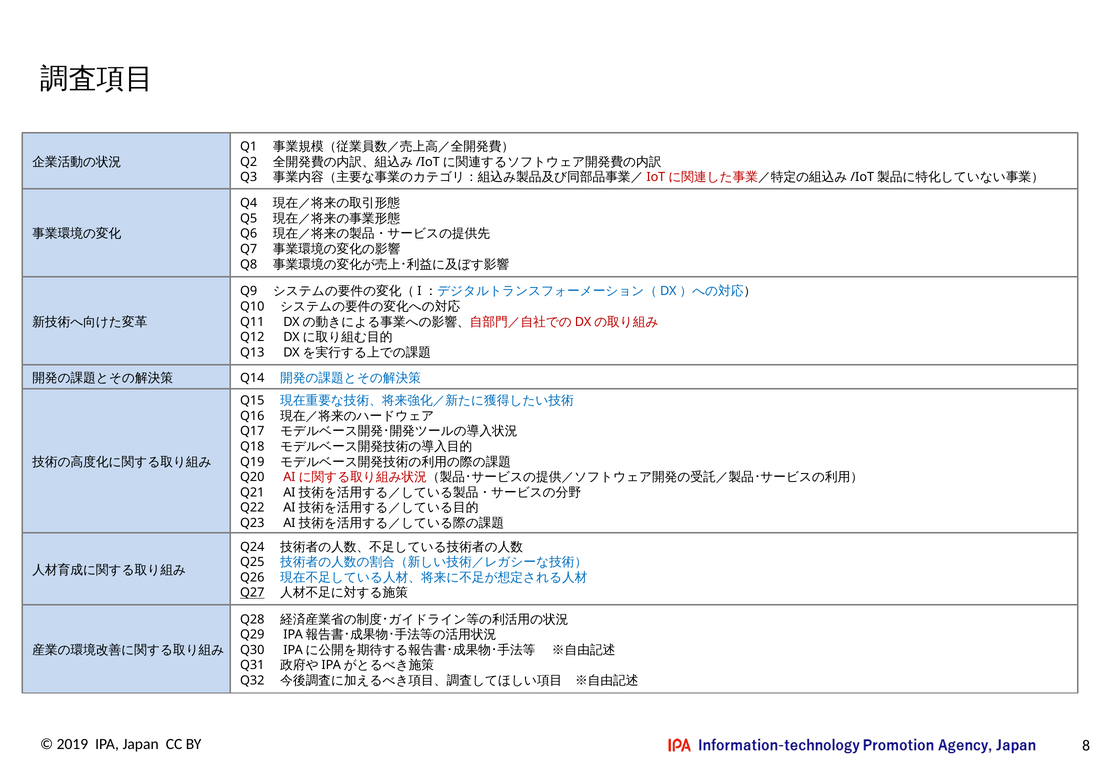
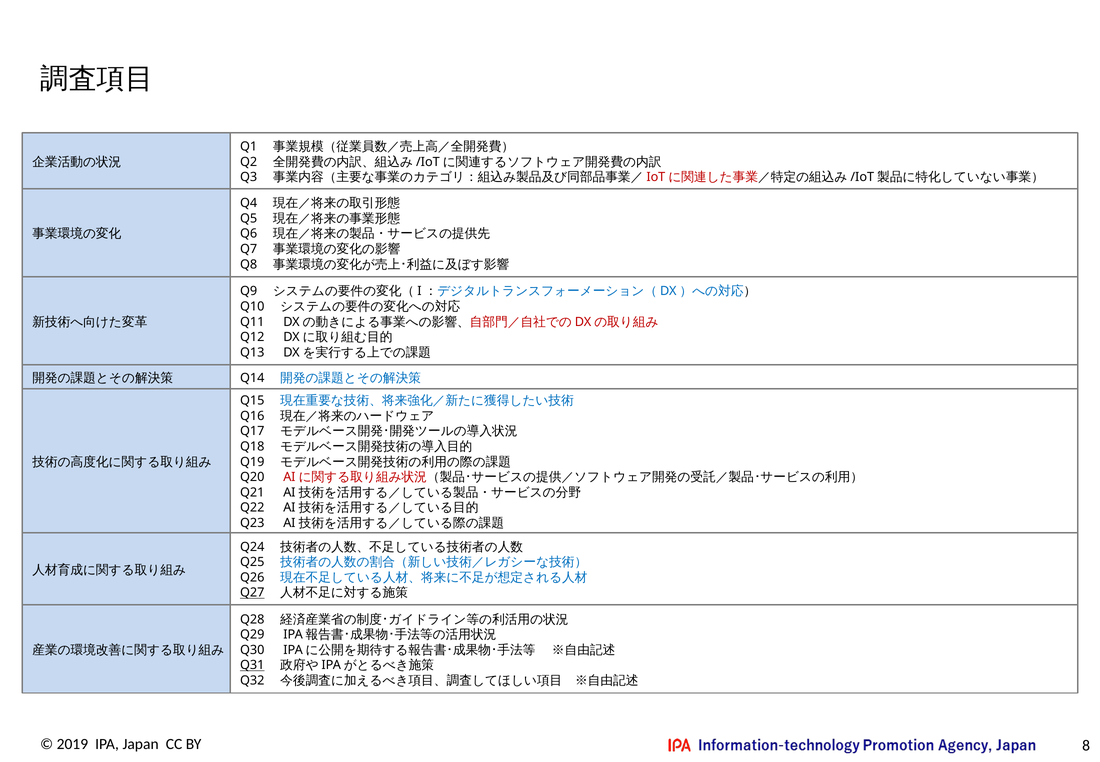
Q31 underline: none -> present
